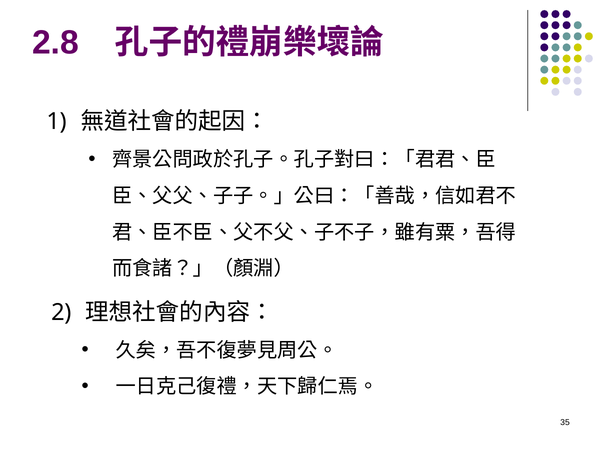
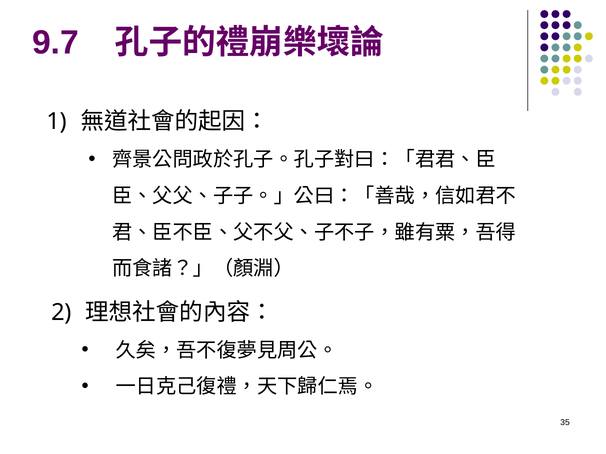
2.8: 2.8 -> 9.7
